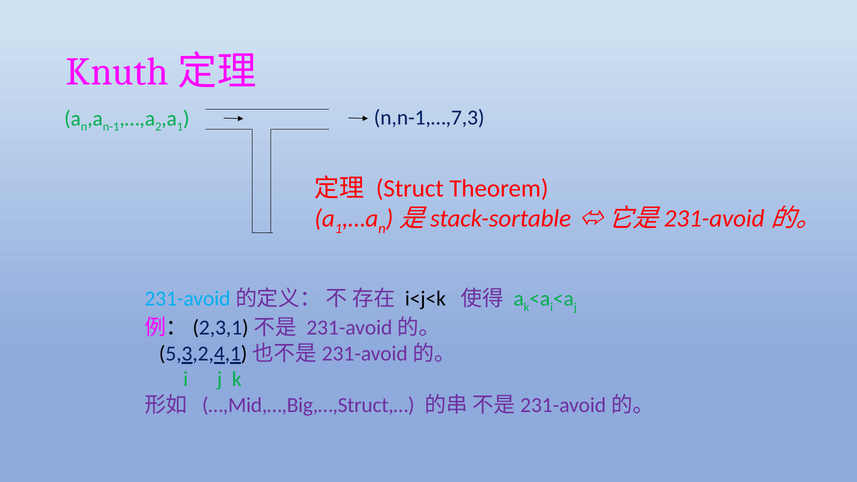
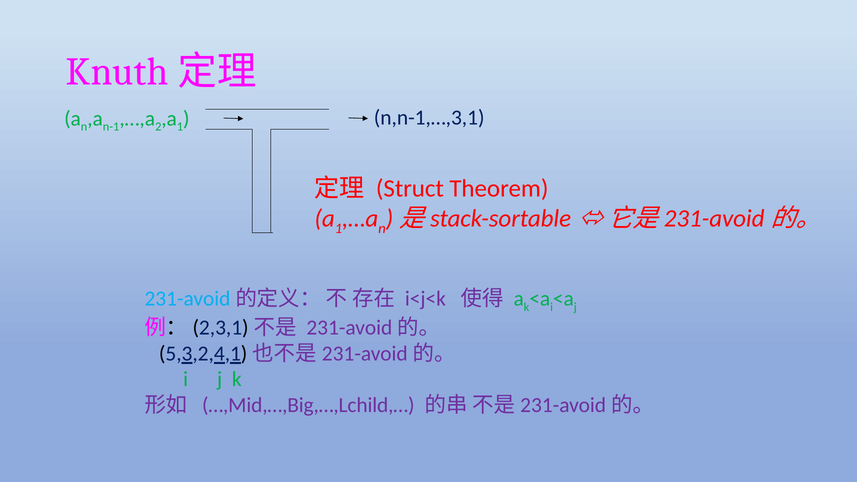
n,n-1,…,7,3: n,n-1,…,7,3 -> n,n-1,…,3,1
i<j<k colour: black -> purple
…,Mid,…,Big,…,Struct,…: …,Mid,…,Big,…,Struct,… -> …,Mid,…,Big,…,Lchild,…
